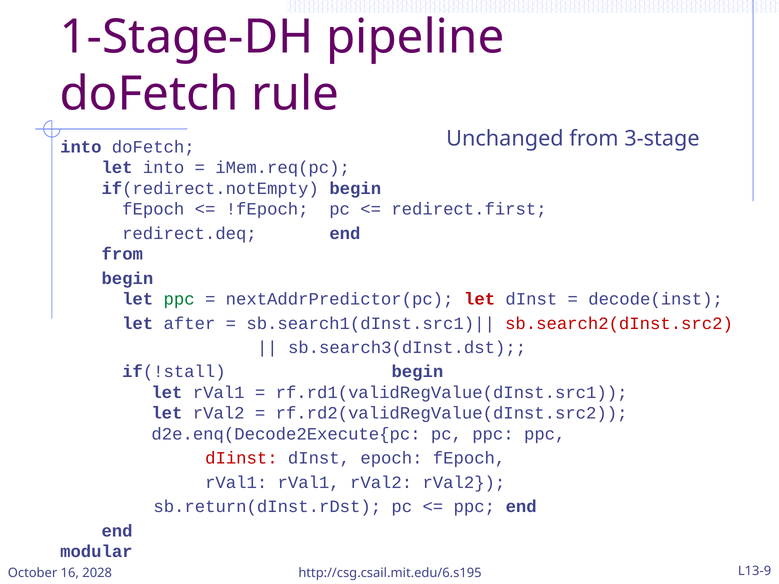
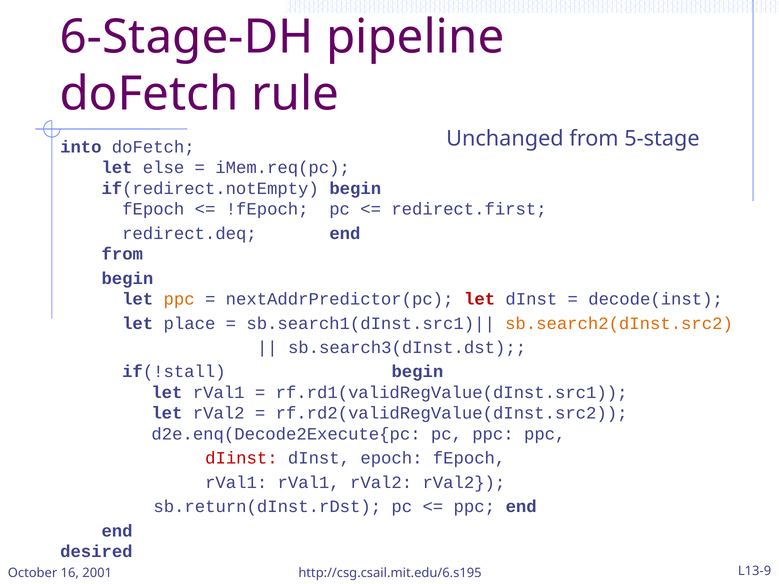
1-Stage-DH: 1-Stage-DH -> 6-Stage-DH
3-stage: 3-stage -> 5-stage
let into: into -> else
ppc at (179, 299) colour: green -> orange
after: after -> place
sb.search2(dInst.src2 colour: red -> orange
modular: modular -> desired
2028: 2028 -> 2001
